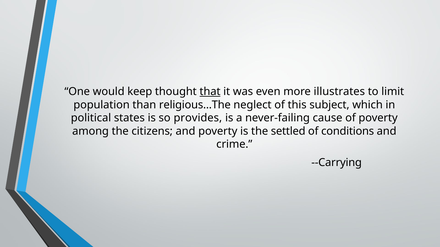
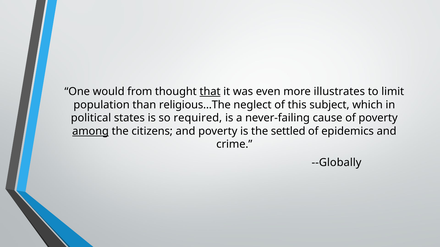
keep: keep -> from
provides: provides -> required
among underline: none -> present
conditions: conditions -> epidemics
--Carrying: --Carrying -> --Globally
